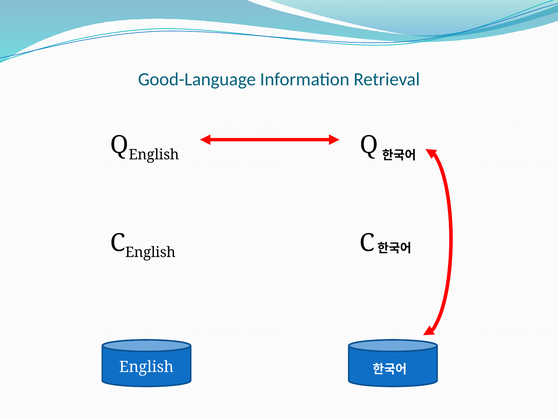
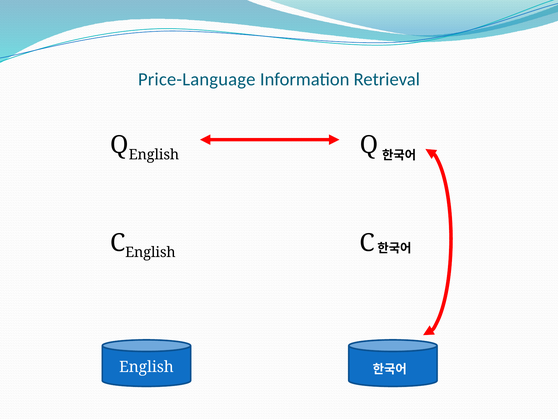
Good-Language: Good-Language -> Price-Language
